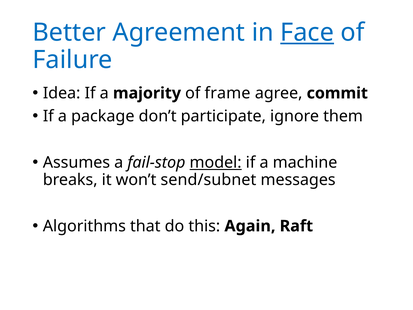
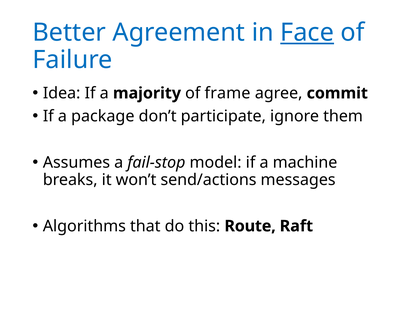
model underline: present -> none
send/subnet: send/subnet -> send/actions
Again: Again -> Route
